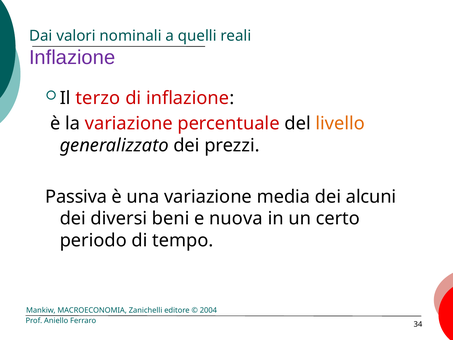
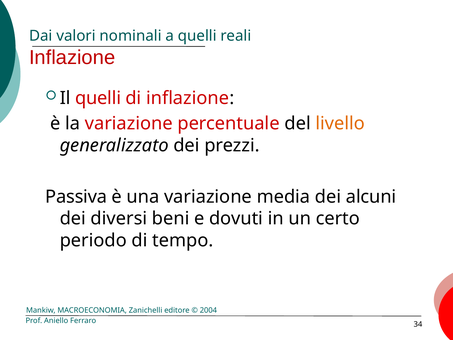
Inflazione at (72, 57) colour: purple -> red
Il terzo: terzo -> quelli
nuova: nuova -> dovuti
